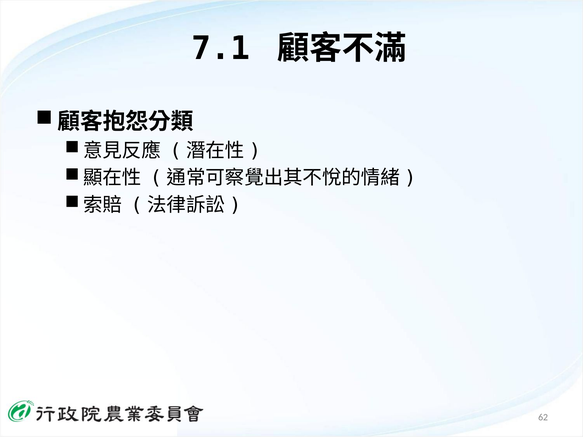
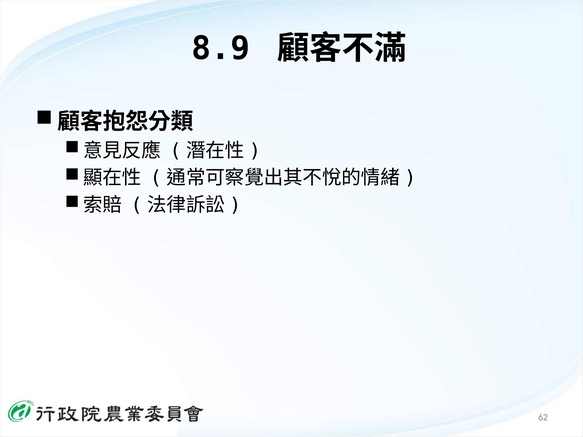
7.1: 7.1 -> 8.9
